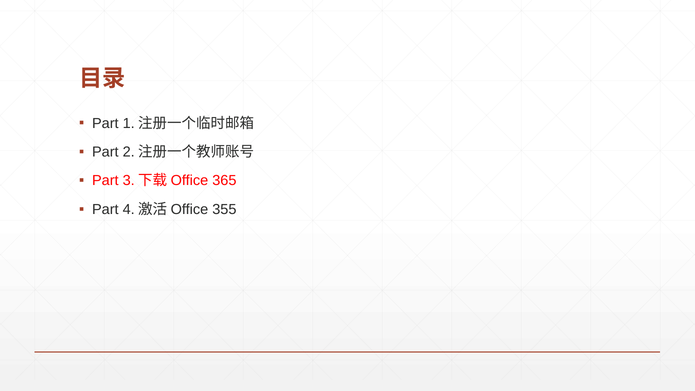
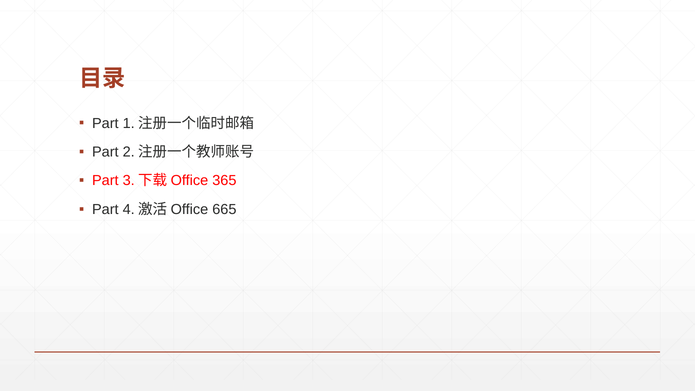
355: 355 -> 665
